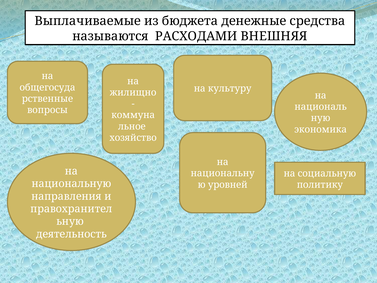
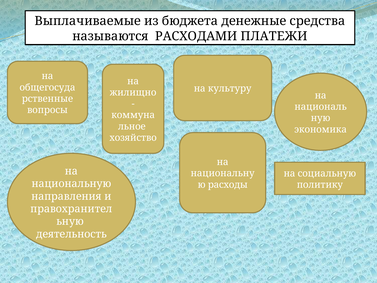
ВНЕШНЯЯ: ВНЕШНЯЯ -> ПЛАТЕЖИ
уровней: уровней -> расходы
